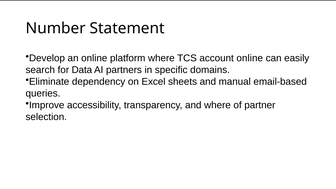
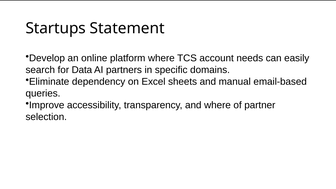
Number: Number -> Startups
account online: online -> needs
